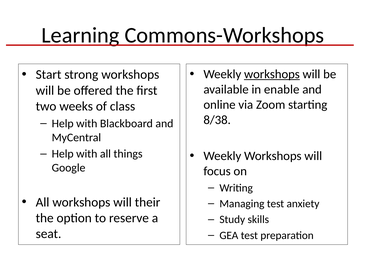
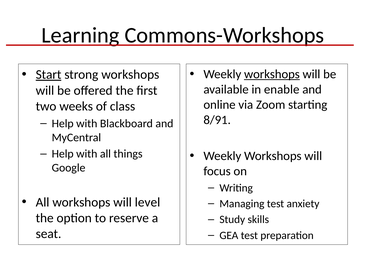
Start underline: none -> present
8/38: 8/38 -> 8/91
their: their -> level
